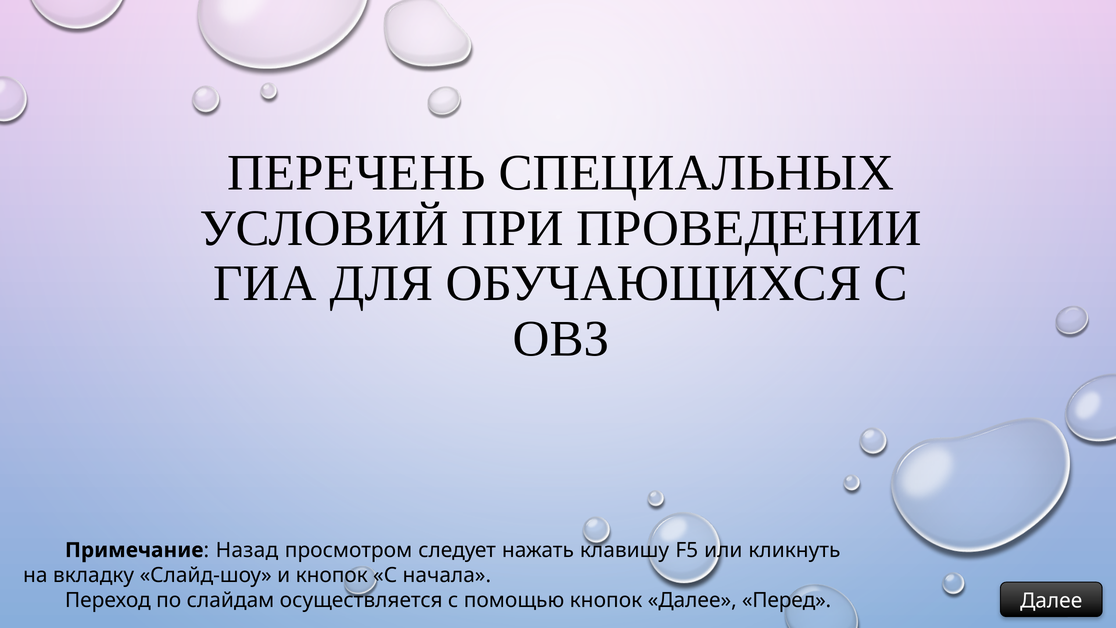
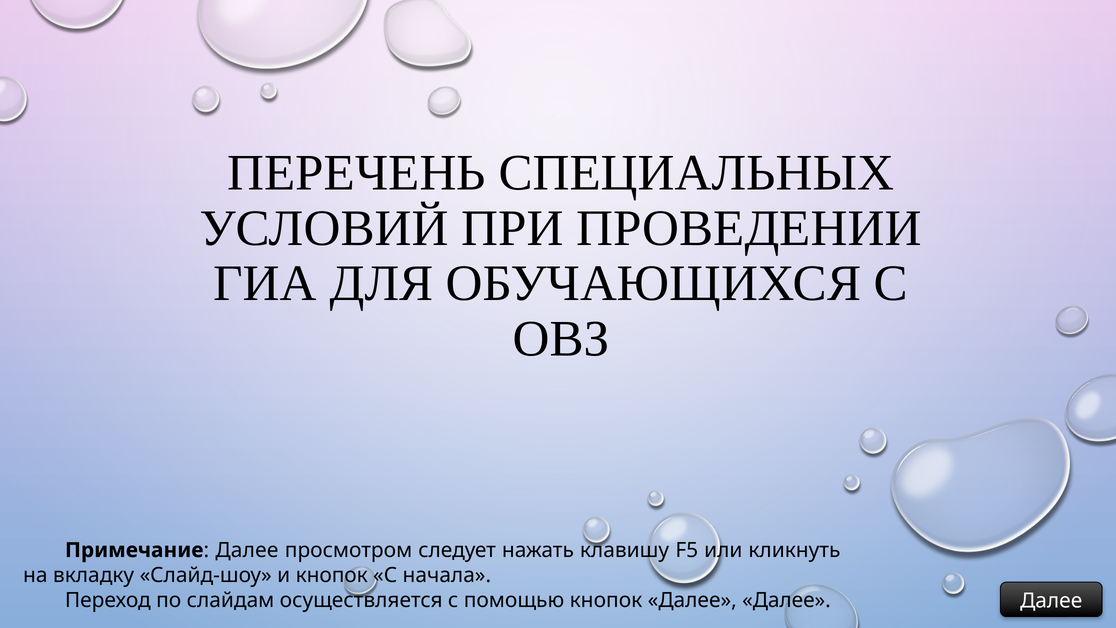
Назад at (247, 550): Назад -> Далее
Далее Перед: Перед -> Далее
